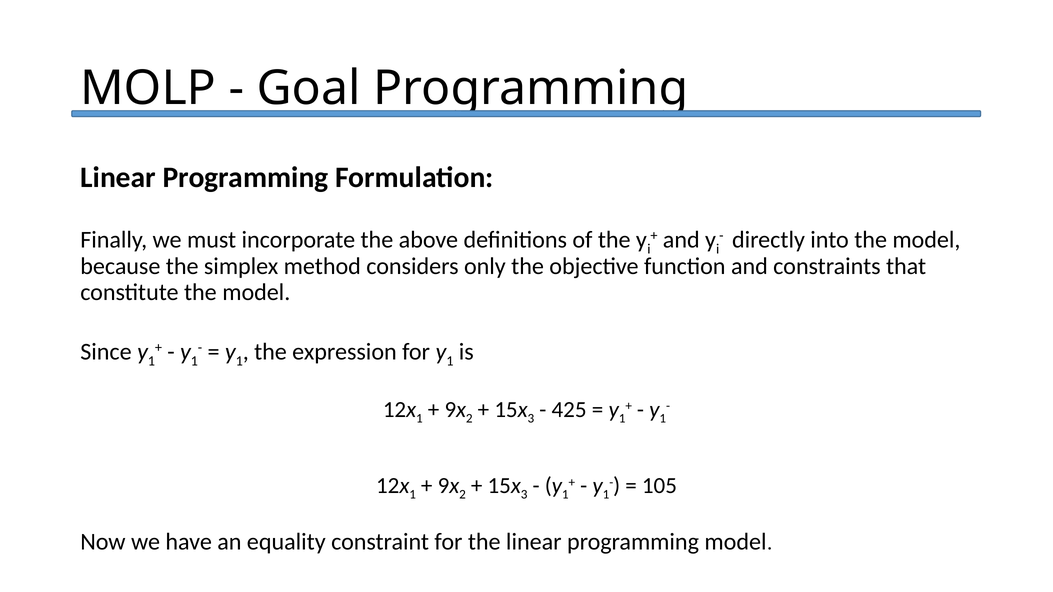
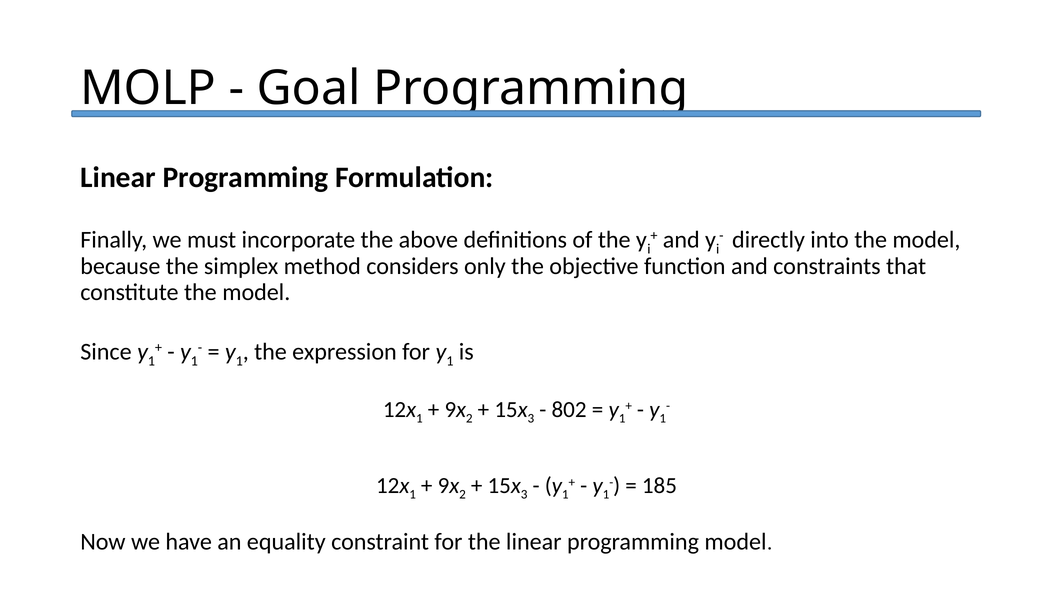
425: 425 -> 802
105: 105 -> 185
